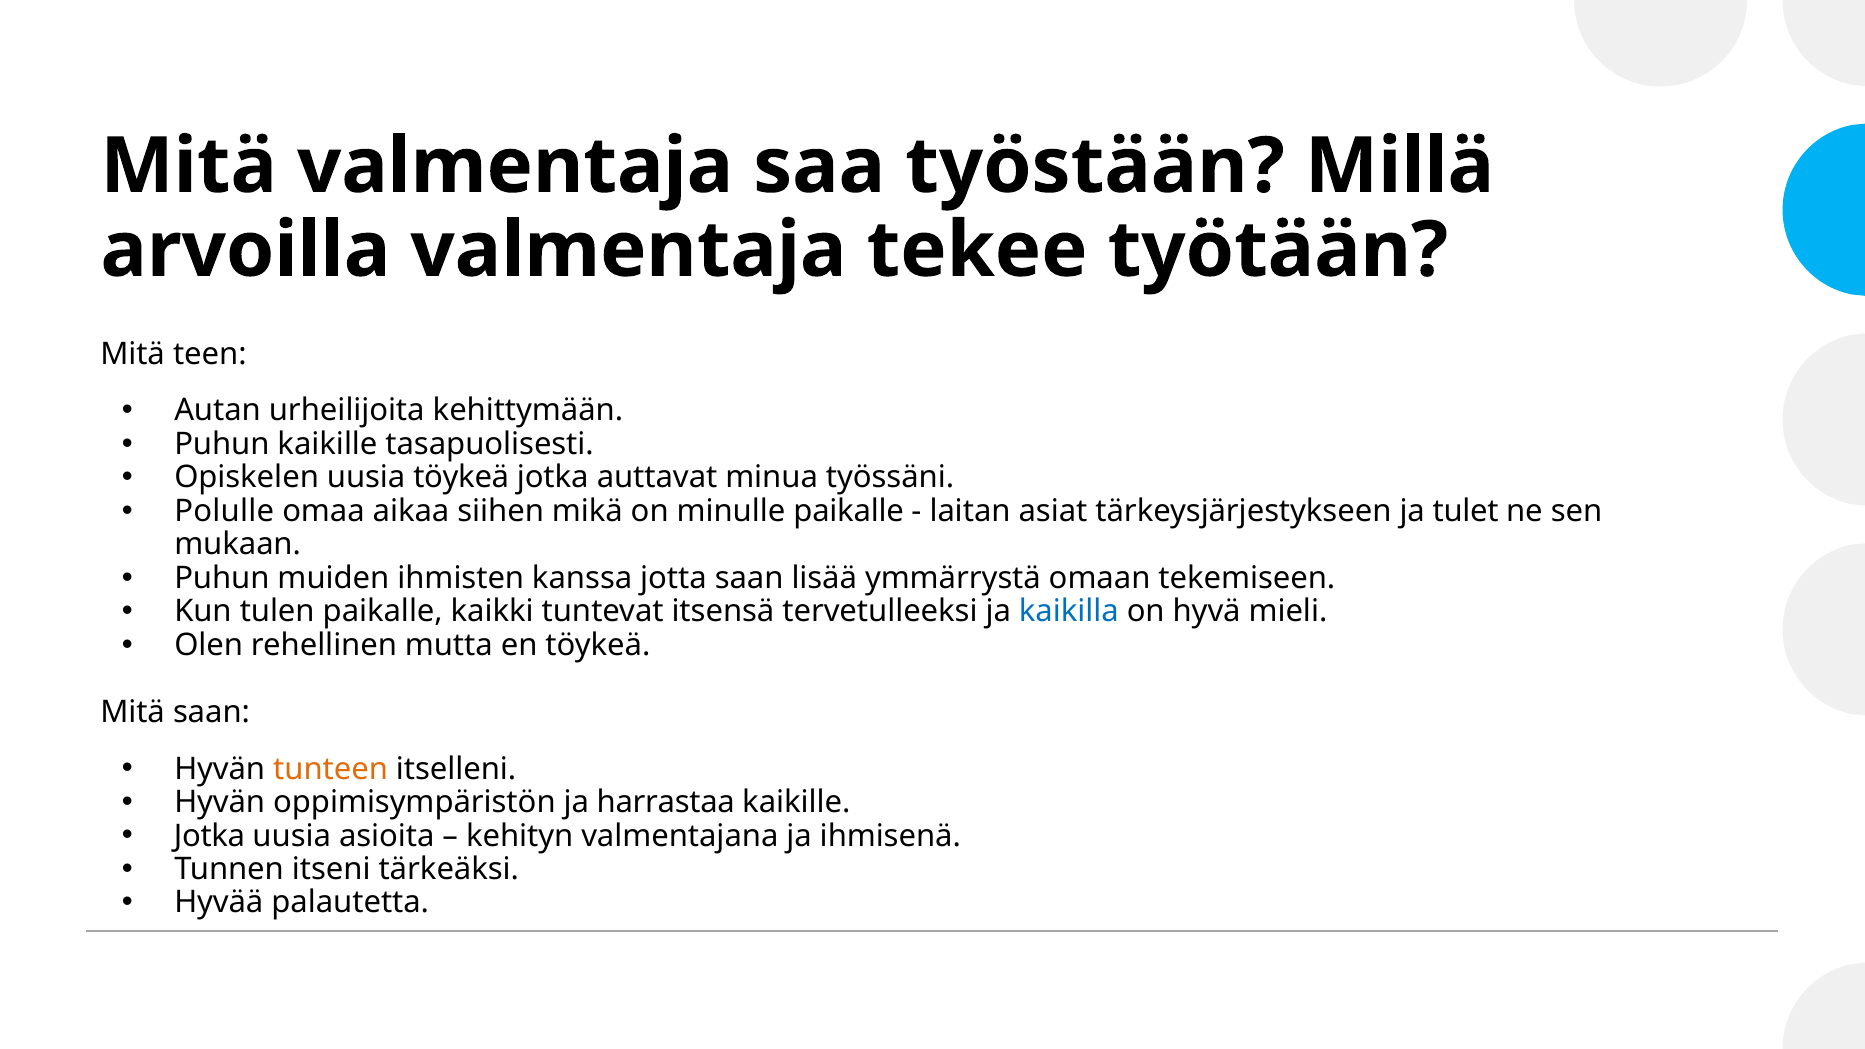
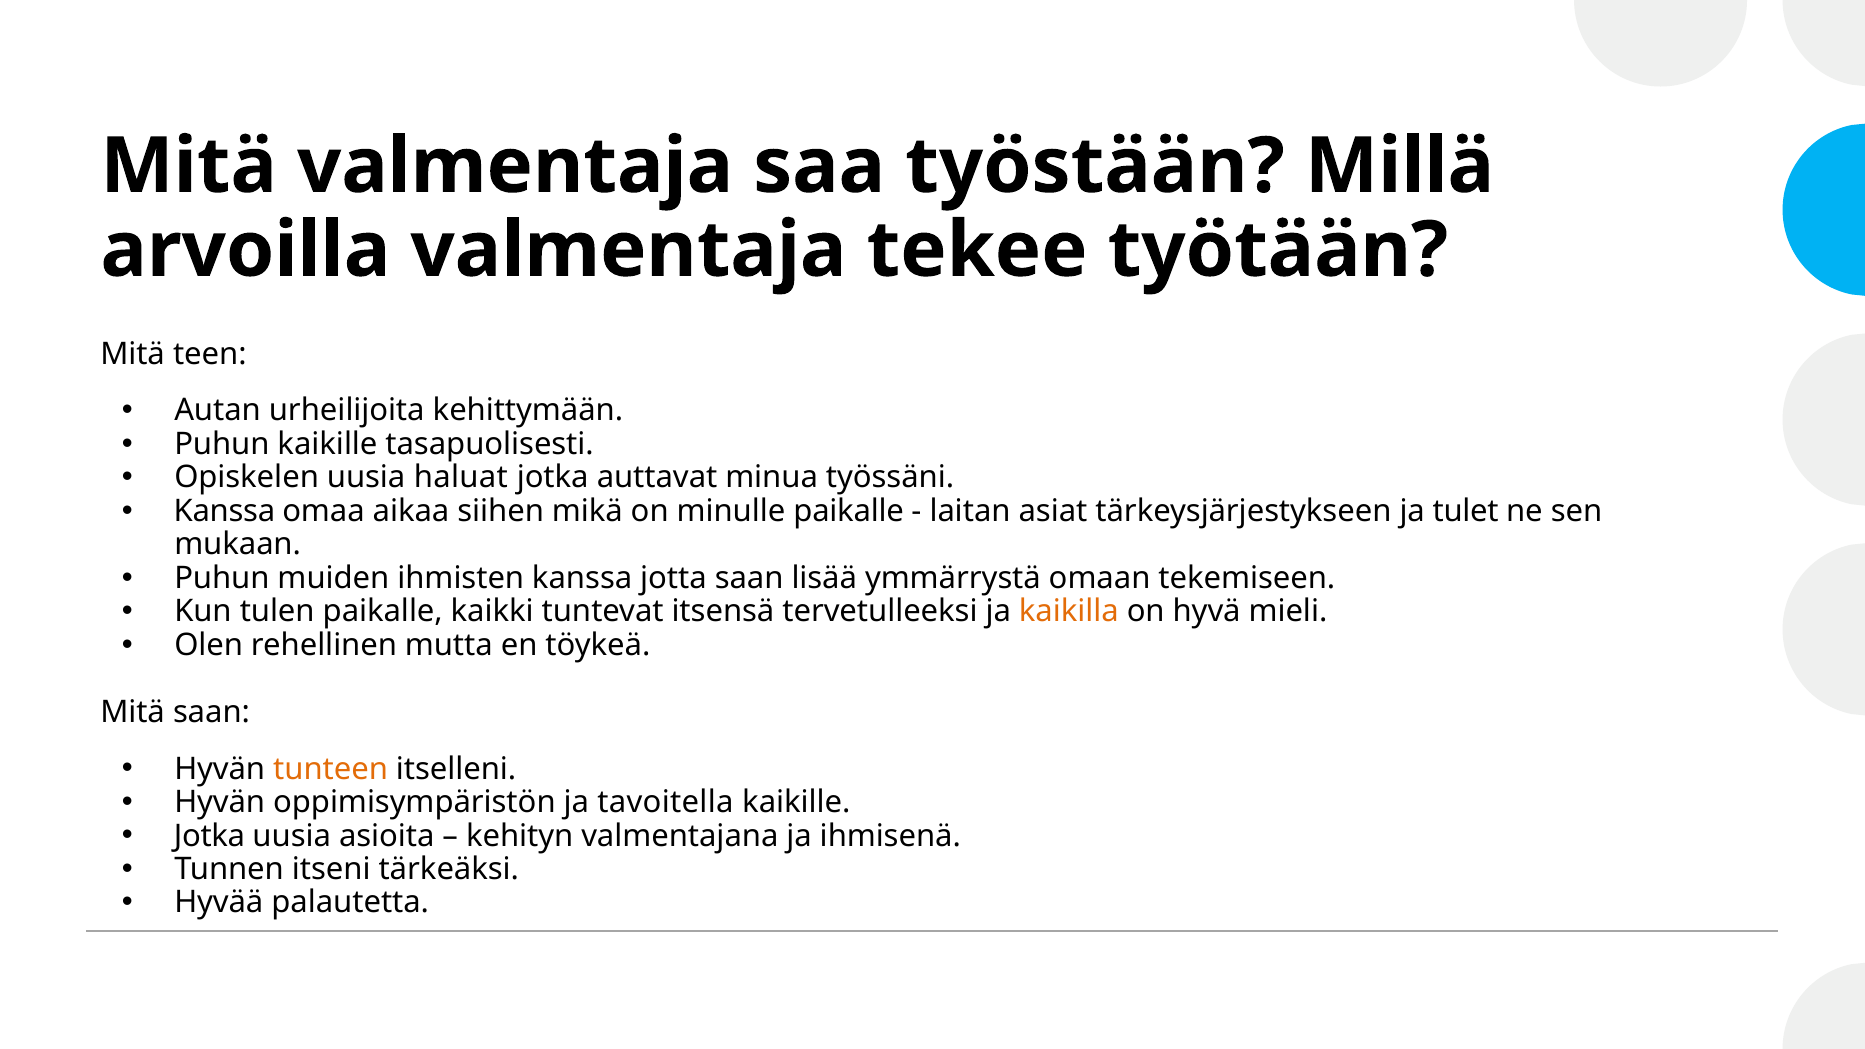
uusia töykeä: töykeä -> haluat
Polulle at (224, 511): Polulle -> Kanssa
kaikilla colour: blue -> orange
harrastaa: harrastaa -> tavoitella
